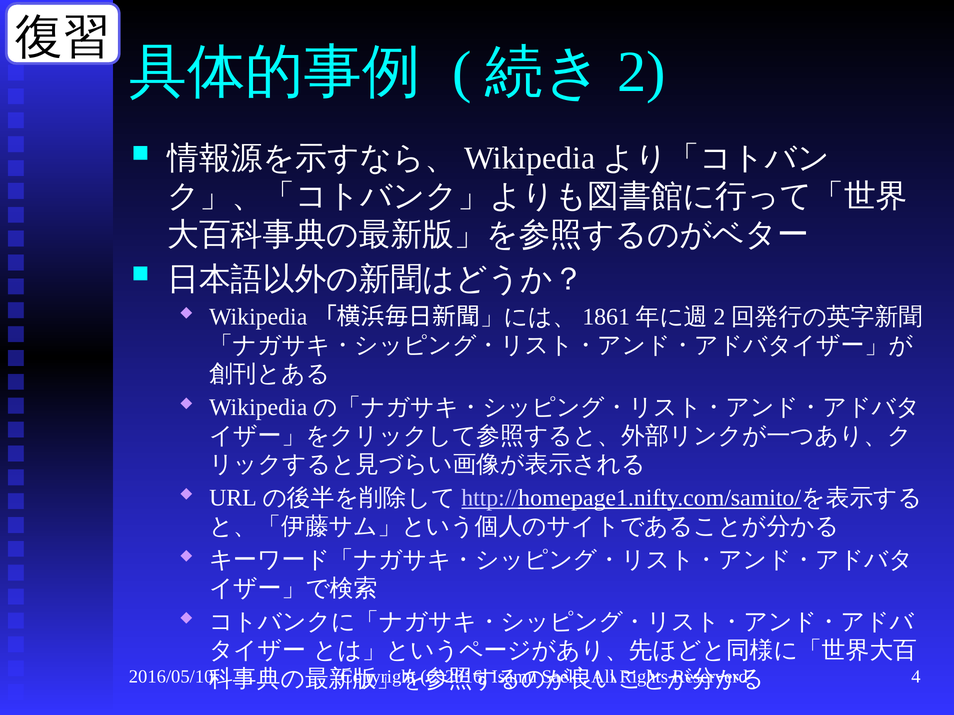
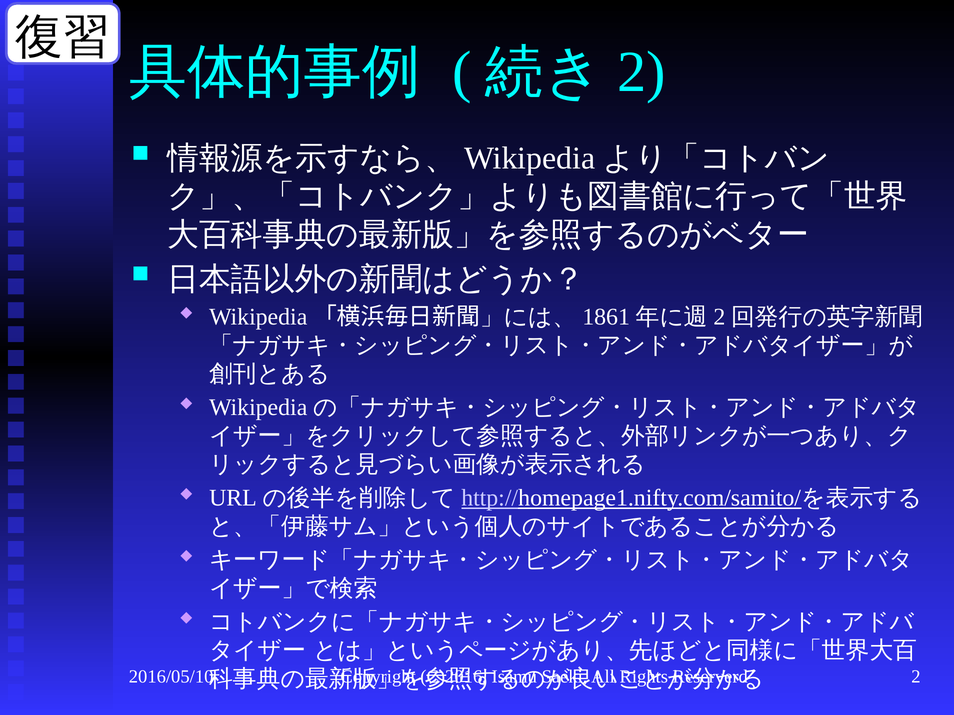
4 at (916, 677): 4 -> 2
